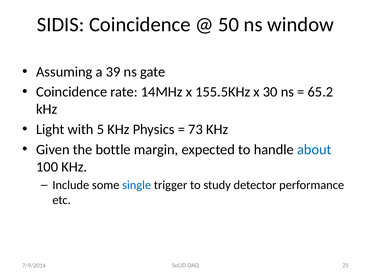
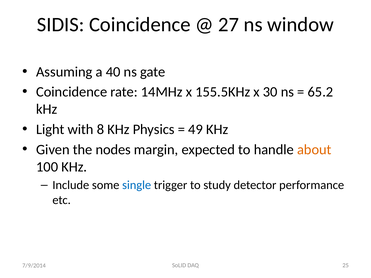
50: 50 -> 27
39: 39 -> 40
5: 5 -> 8
73: 73 -> 49
bottle: bottle -> nodes
about colour: blue -> orange
